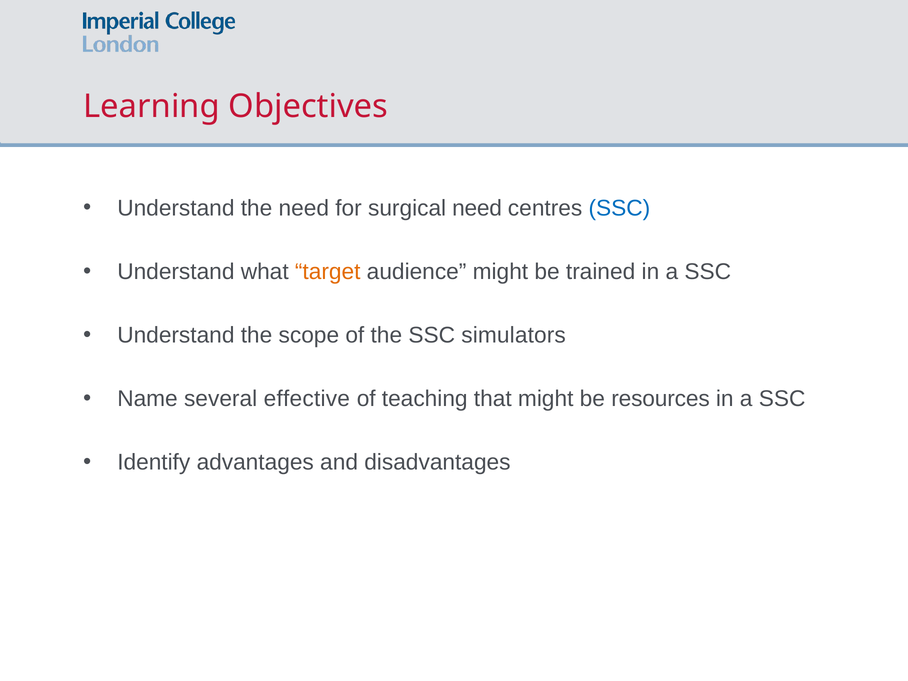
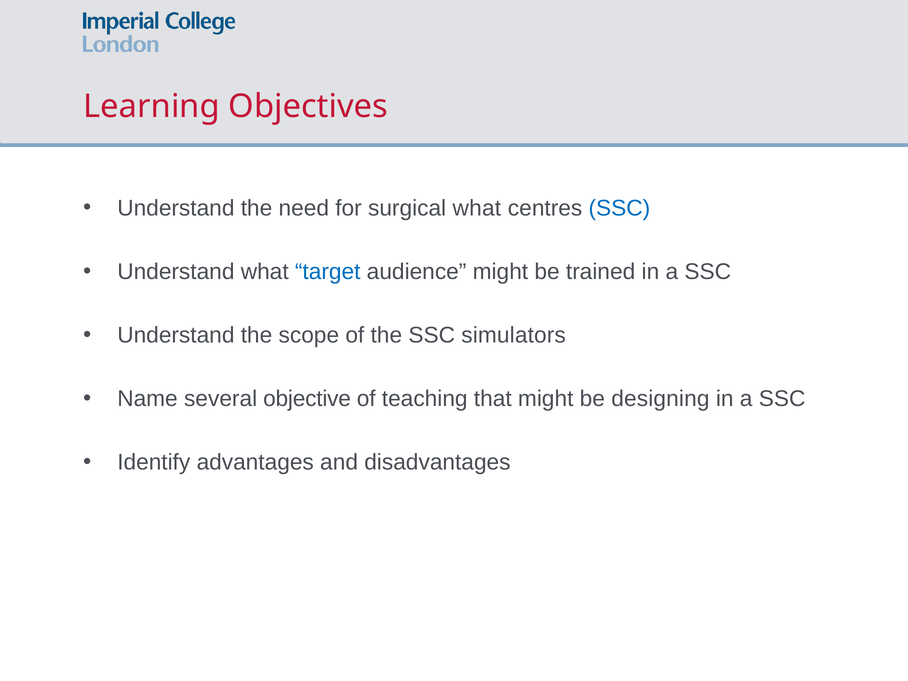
surgical need: need -> what
target colour: orange -> blue
effective: effective -> objective
resources: resources -> designing
